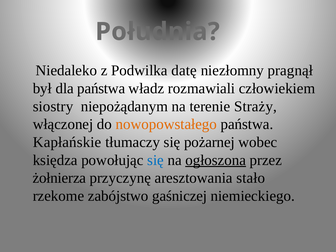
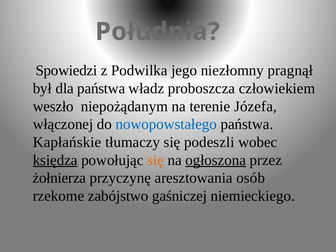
Niedaleko: Niedaleko -> Spowiedzi
datę: datę -> jego
rozmawiali: rozmawiali -> proboszcza
siostry: siostry -> weszło
Straży: Straży -> Józefa
nowopowstałego colour: orange -> blue
pożarnej: pożarnej -> podeszli
księdza underline: none -> present
się at (155, 160) colour: blue -> orange
stało: stało -> osób
